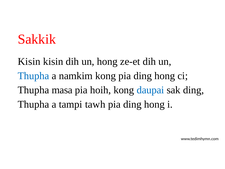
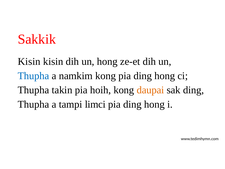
masa: masa -> takin
daupai colour: blue -> orange
tawh: tawh -> limci
